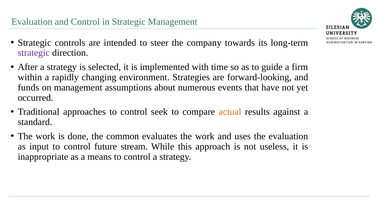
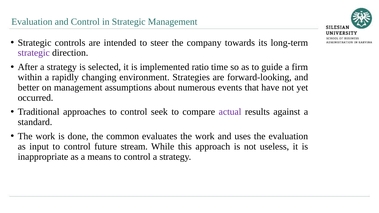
with: with -> ratio
funds: funds -> better
actual colour: orange -> purple
